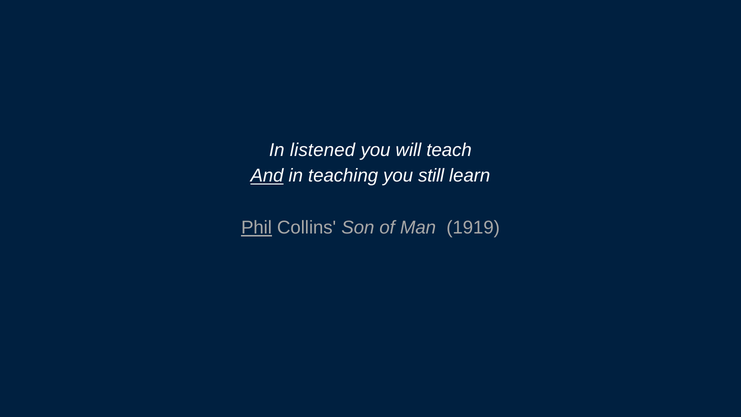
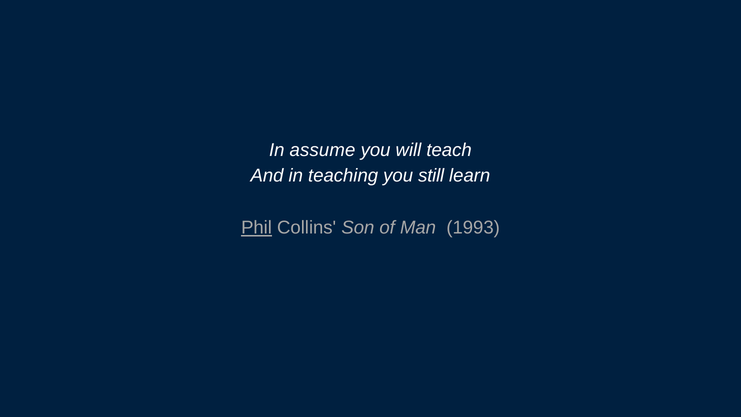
listened: listened -> assume
And underline: present -> none
1919: 1919 -> 1993
